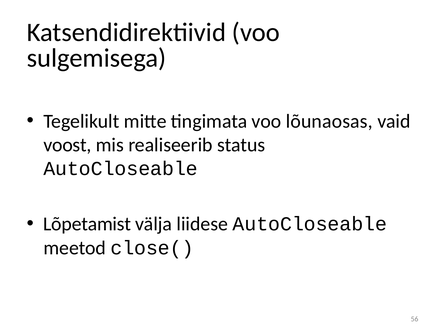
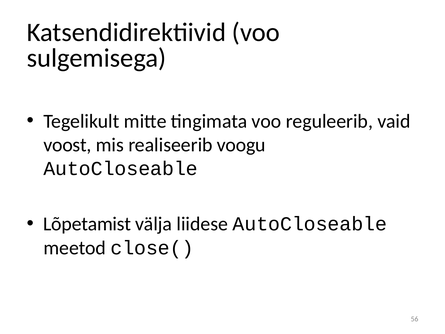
lõunaosas: lõunaosas -> reguleerib
status: status -> voogu
